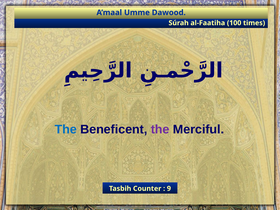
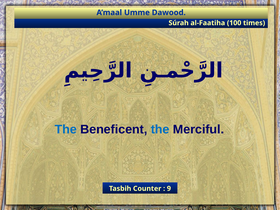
the at (160, 129) colour: purple -> blue
